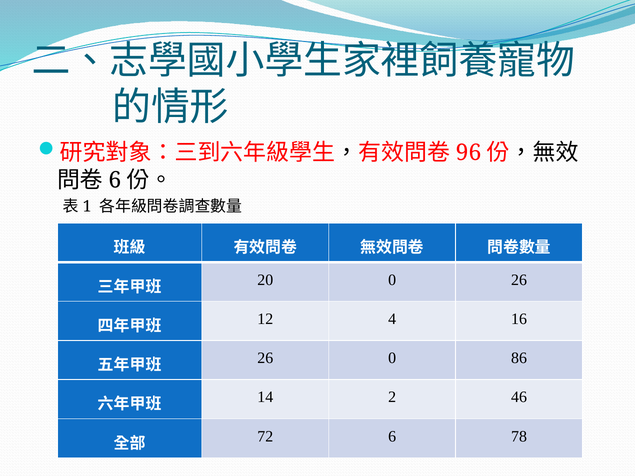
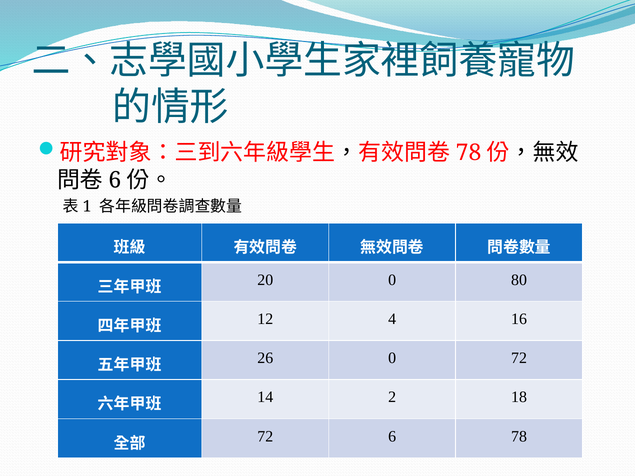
96 at (469, 153): 96 -> 78
0 26: 26 -> 80
0 86: 86 -> 72
46: 46 -> 18
